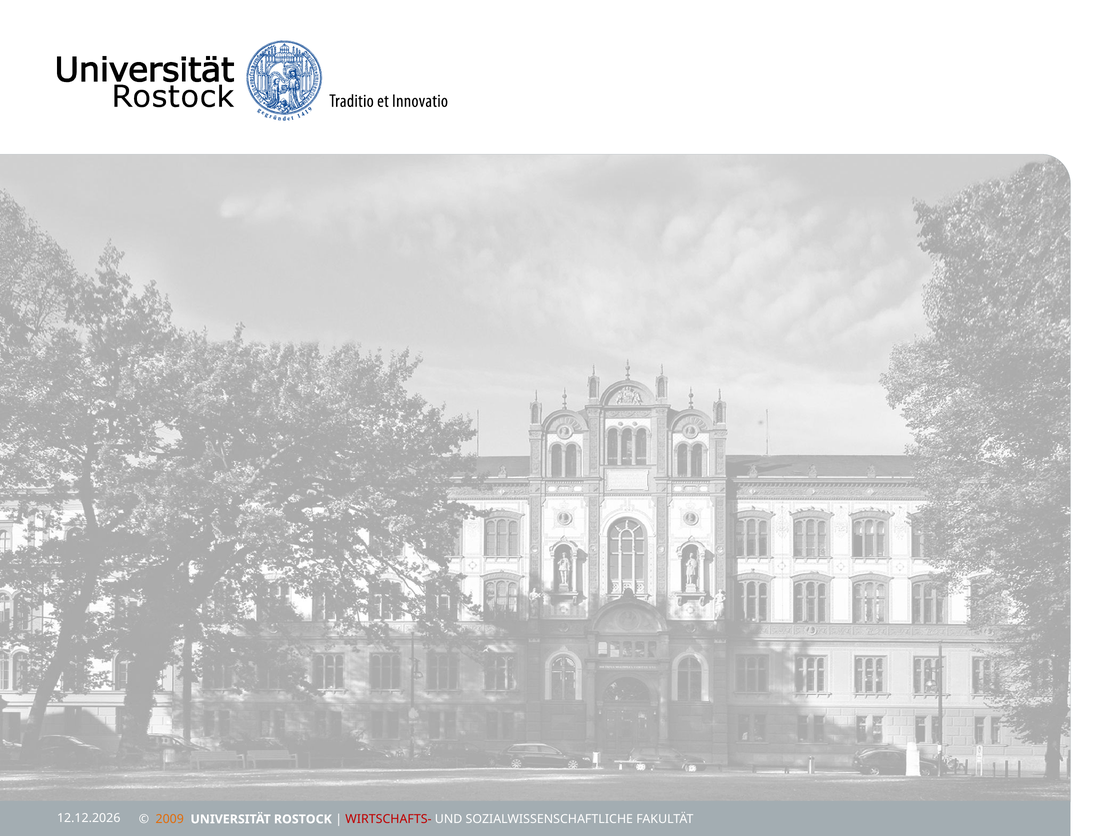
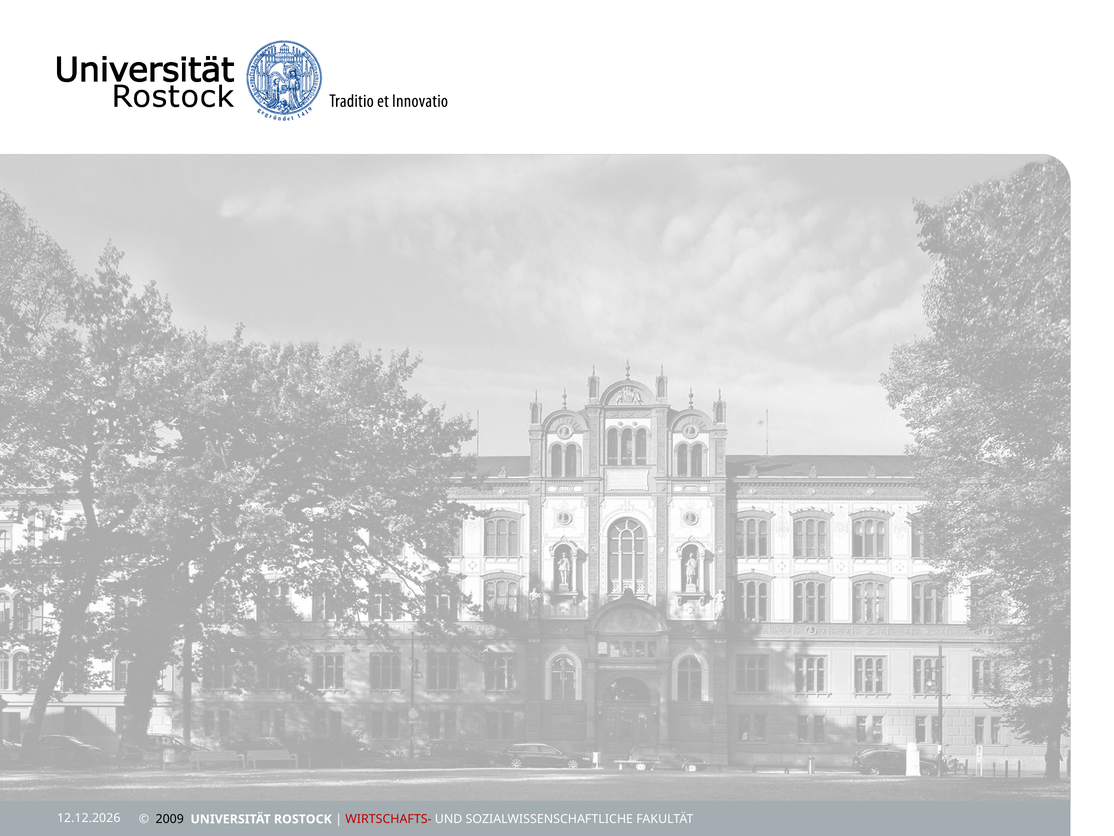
2009 colour: orange -> black
